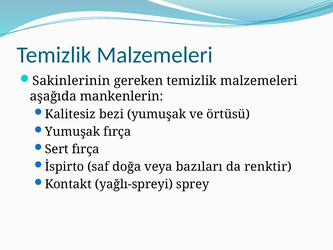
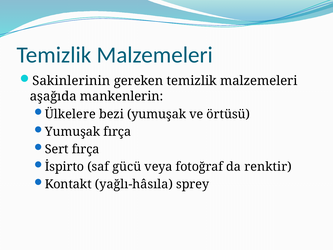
Kalitesiz: Kalitesiz -> Ülkelere
doğa: doğa -> gücü
bazıları: bazıları -> fotoğraf
yağlı-spreyi: yağlı-spreyi -> yağlı-hâsıla
